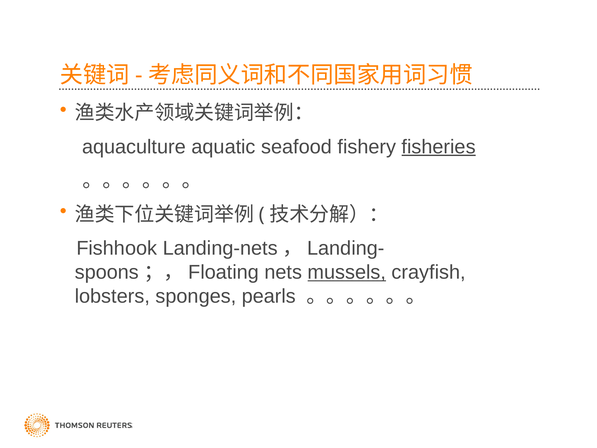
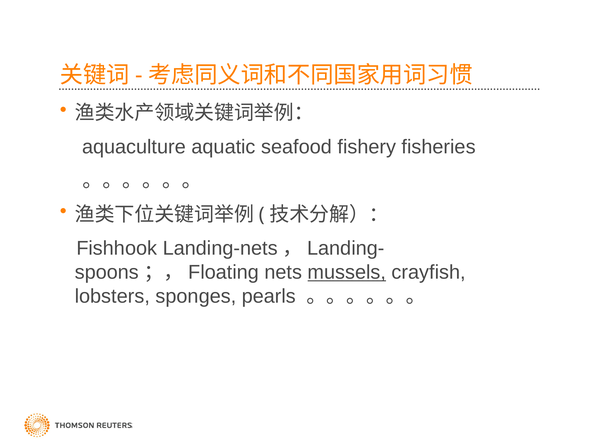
fisheries underline: present -> none
